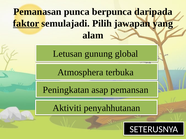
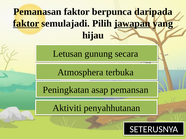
Pemanasan punca: punca -> faktor
jawapan underline: none -> present
alam: alam -> hijau
global: global -> secara
